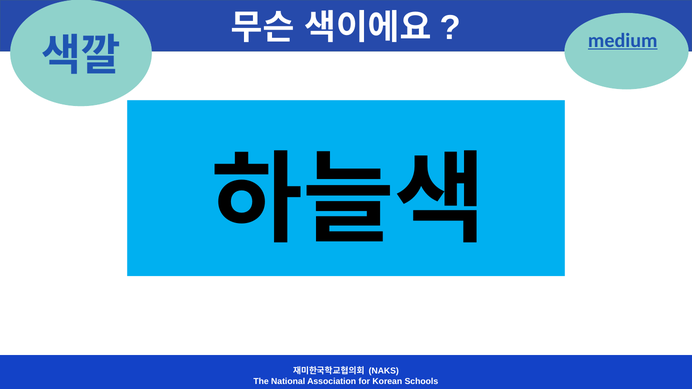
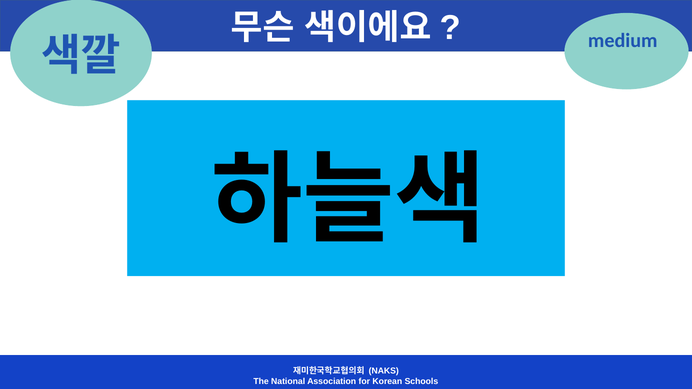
medium underline: present -> none
